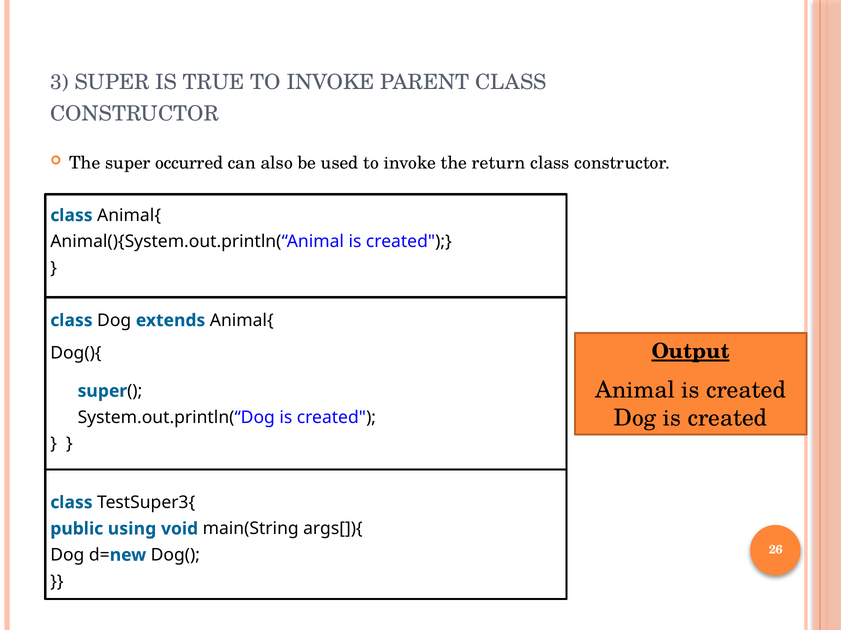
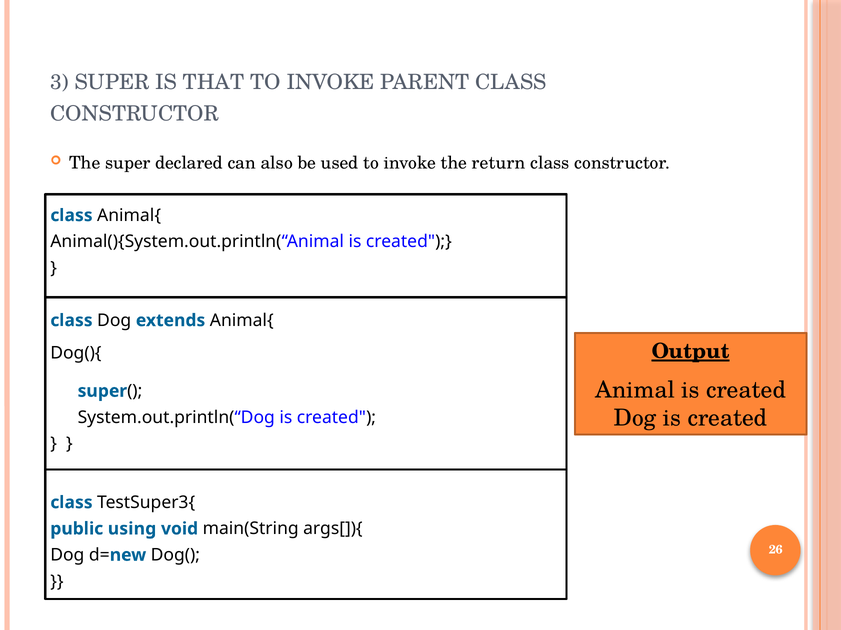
TRUE: TRUE -> THAT
occurred: occurred -> declared
